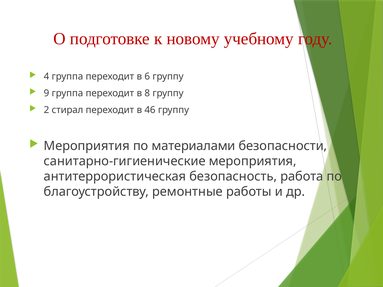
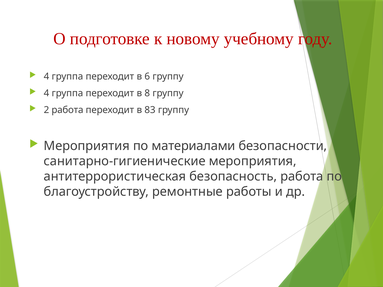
9 at (46, 93): 9 -> 4
2 стирал: стирал -> работа
46: 46 -> 83
